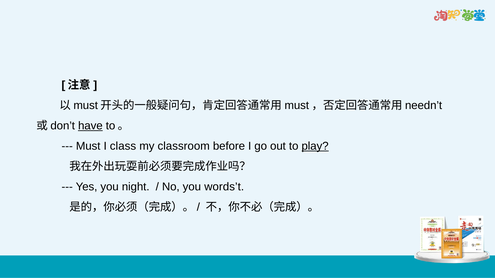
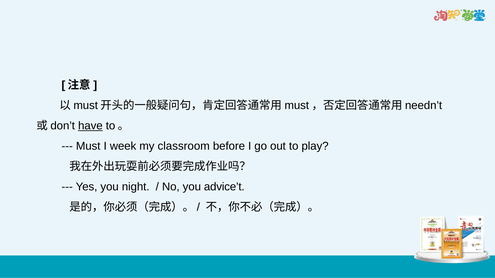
class: class -> week
play underline: present -> none
words’t: words’t -> advice’t
